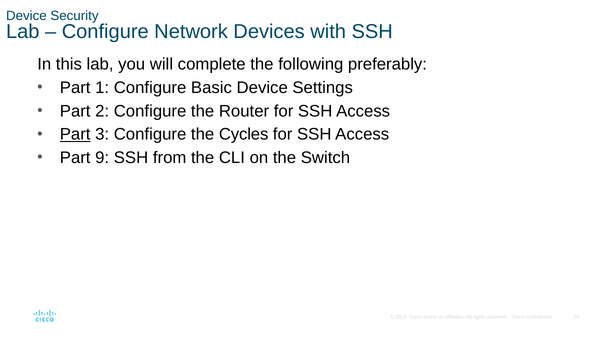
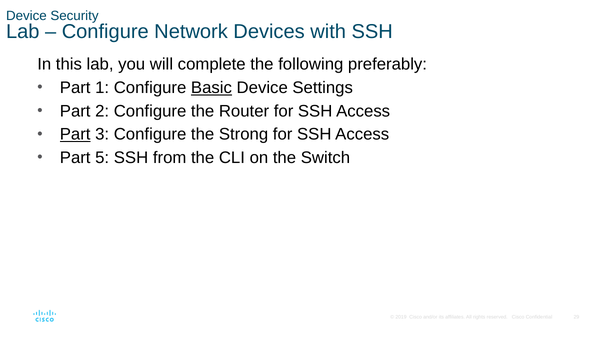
Basic underline: none -> present
Cycles: Cycles -> Strong
9: 9 -> 5
